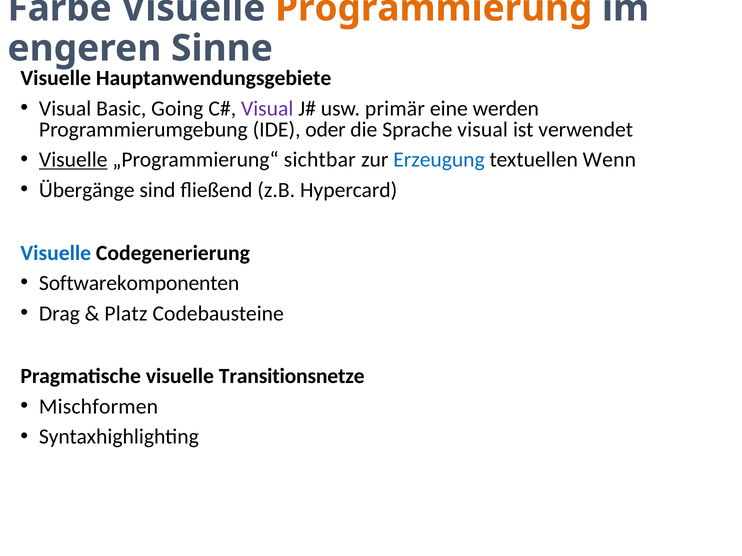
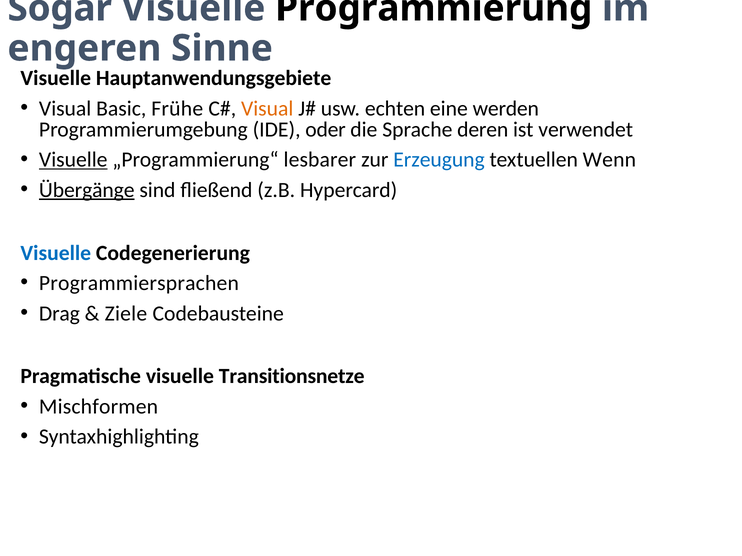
Farbe: Farbe -> Sogar
Programmierung colour: orange -> black
Going: Going -> Frühe
Visual at (267, 109) colour: purple -> orange
primär: primär -> echten
Sprache visual: visual -> deren
sichtbar: sichtbar -> lesbarer
Übergänge underline: none -> present
Softwarekomponenten: Softwarekomponenten -> Programmiersprachen
Platz: Platz -> Ziele
